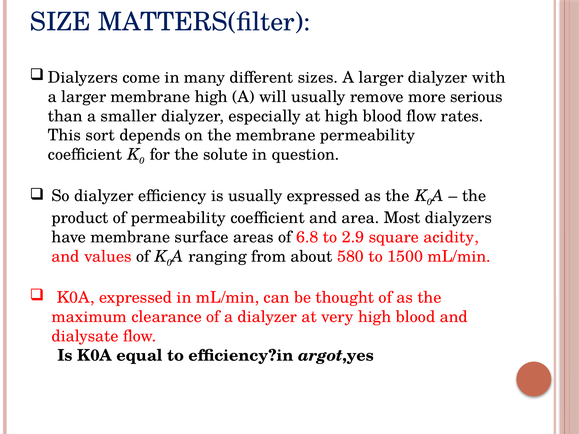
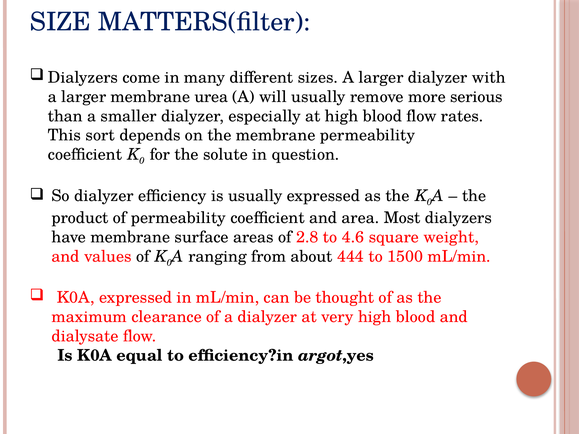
membrane high: high -> urea
6.8: 6.8 -> 2.8
2.9: 2.9 -> 4.6
acidity: acidity -> weight
580: 580 -> 444
